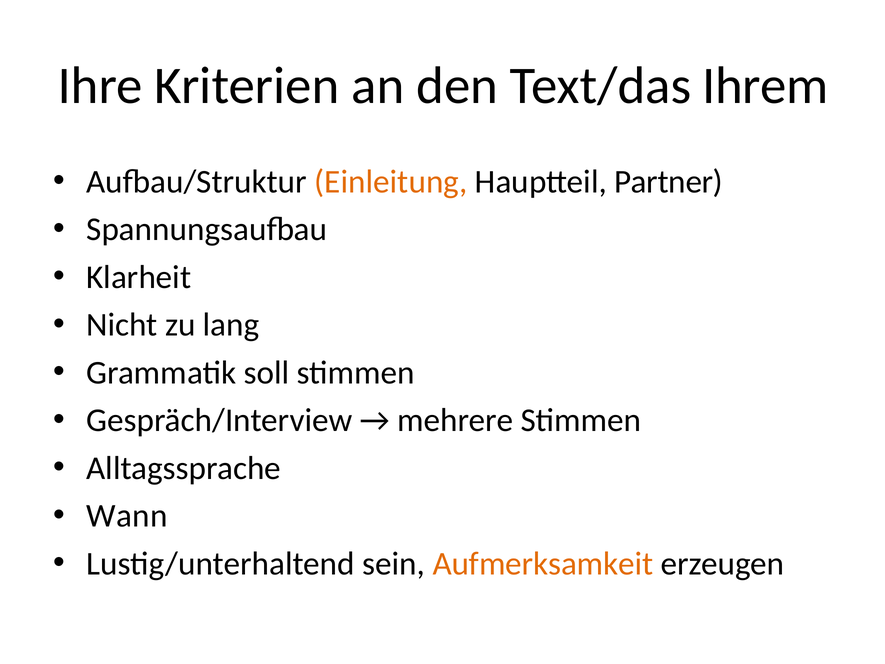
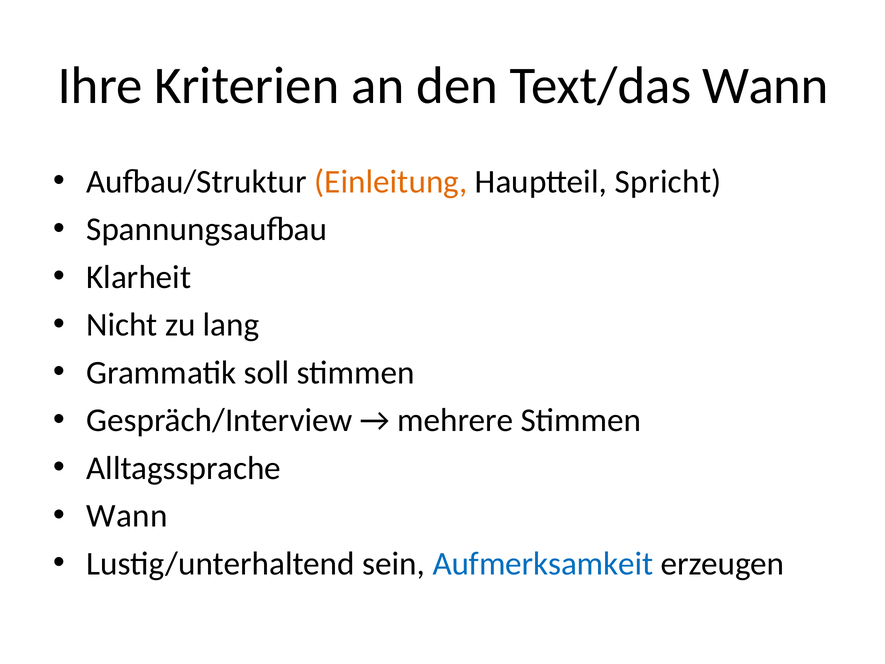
Text/das Ihrem: Ihrem -> Wann
Partner: Partner -> Spricht
Aufmerksamkeit colour: orange -> blue
